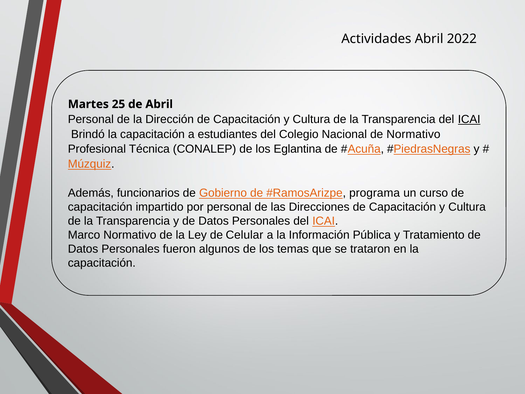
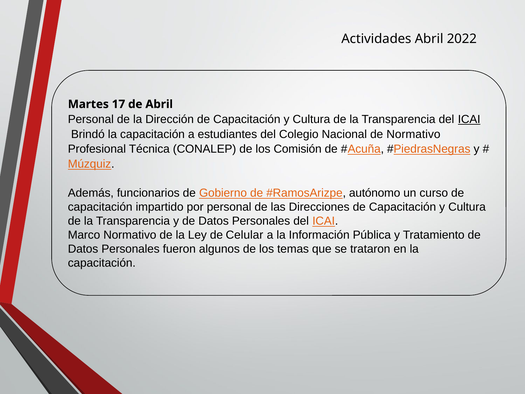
25: 25 -> 17
Eglantina: Eglantina -> Comisión
programa: programa -> autónomo
